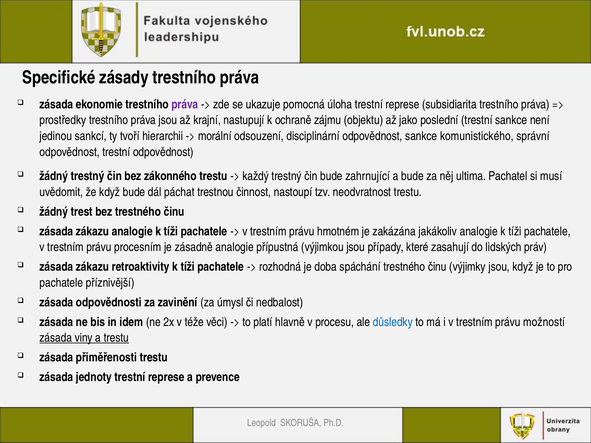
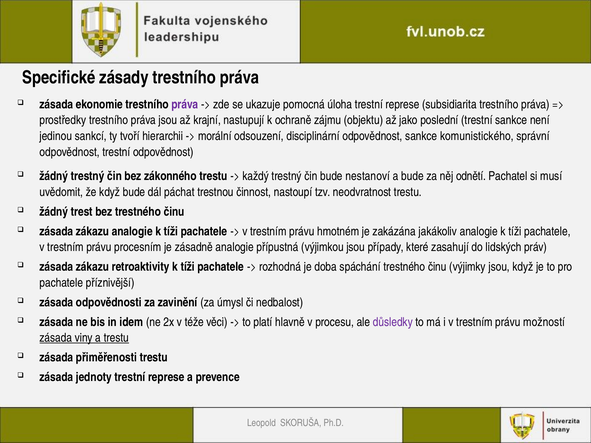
zahrnující: zahrnující -> nestanoví
ultima: ultima -> odnětí
důsledky colour: blue -> purple
